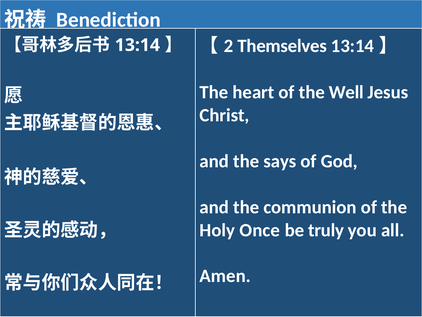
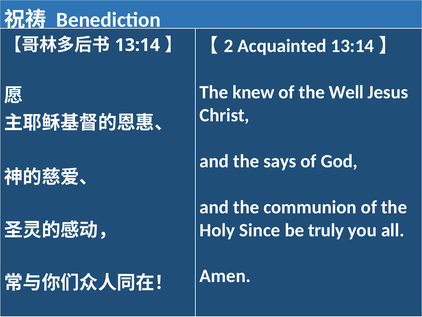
Themselves: Themselves -> Acquainted
heart: heart -> knew
Once: Once -> Since
